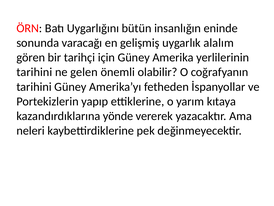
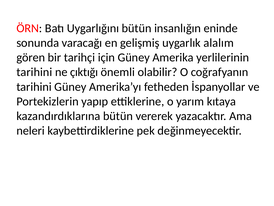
gelen: gelen -> çıktığı
kazandırdıklarına yönde: yönde -> bütün
